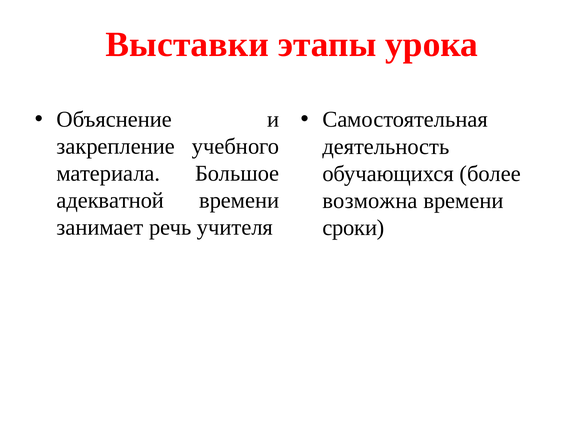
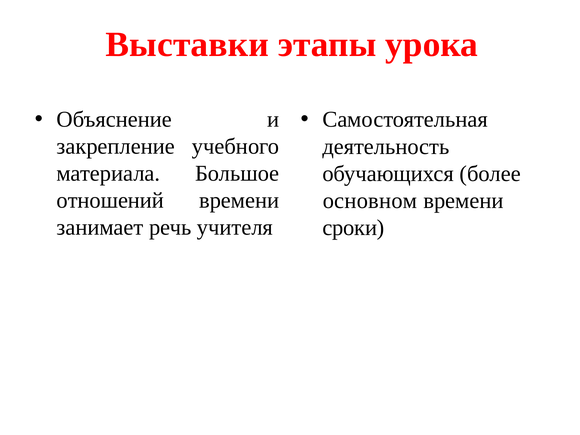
адекватной: адекватной -> отношений
возможна: возможна -> основном
